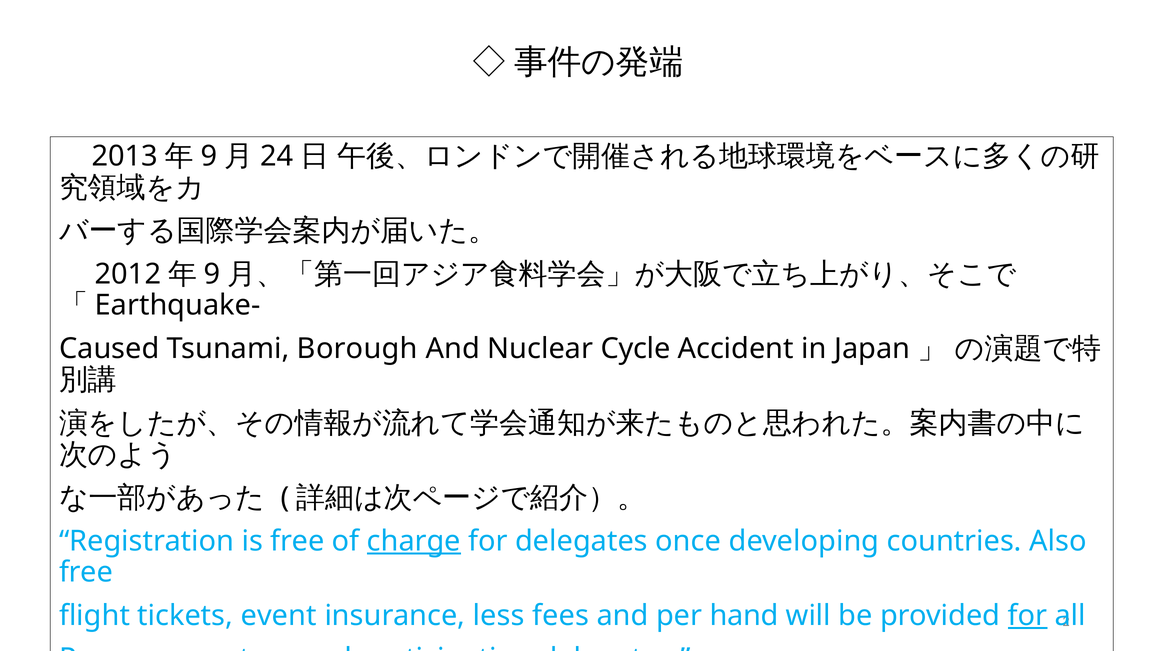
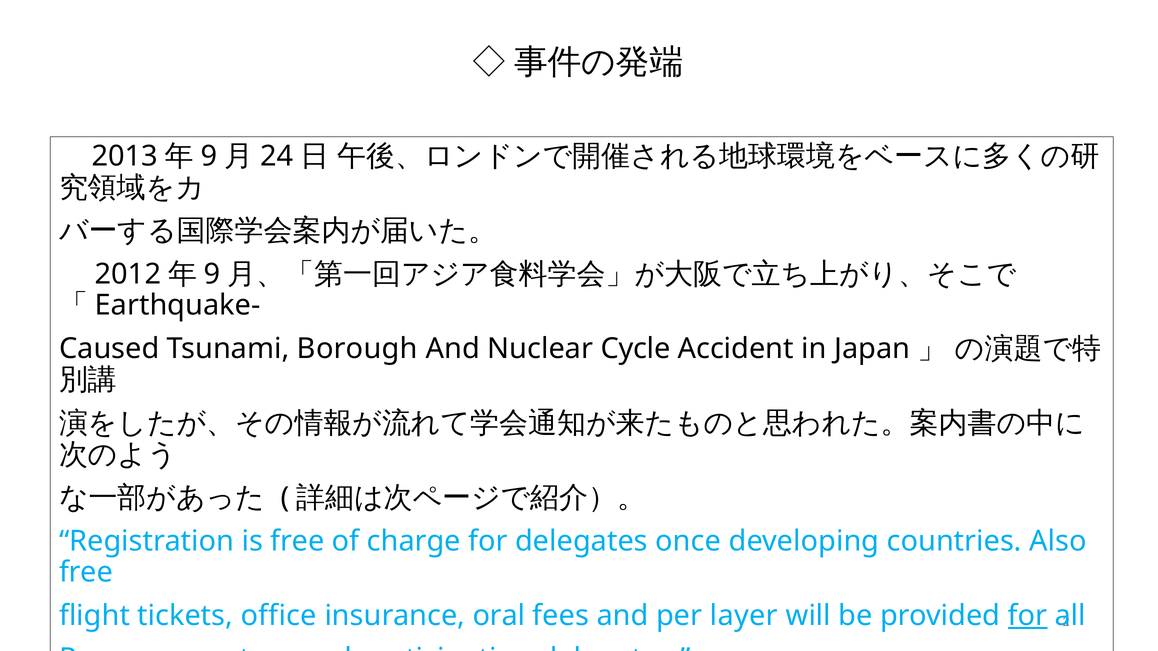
charge underline: present -> none
event: event -> office
less: less -> oral
hand: hand -> layer
